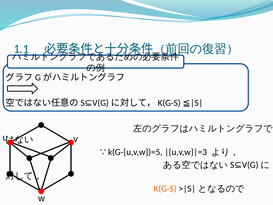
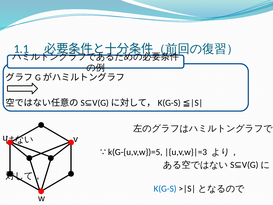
K(G-S colour: orange -> blue
